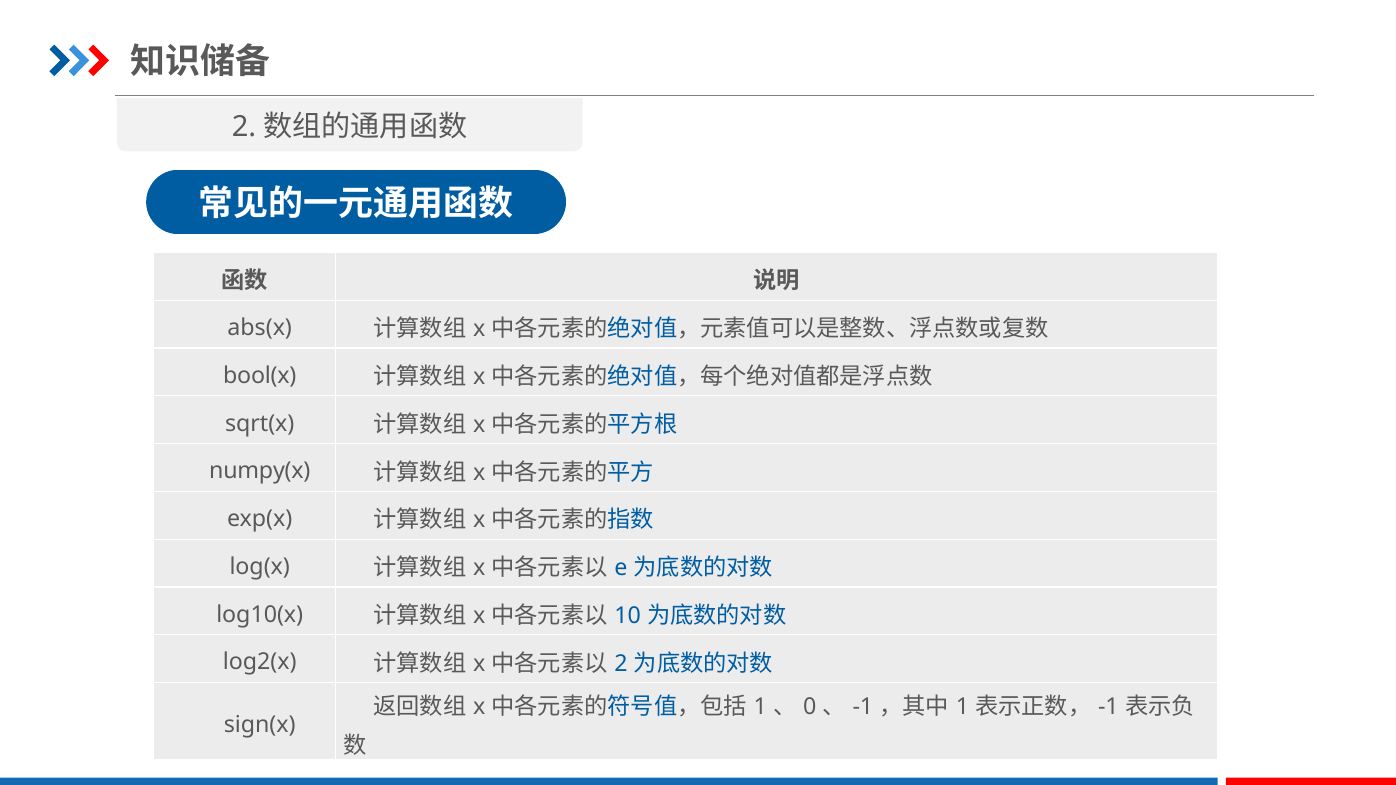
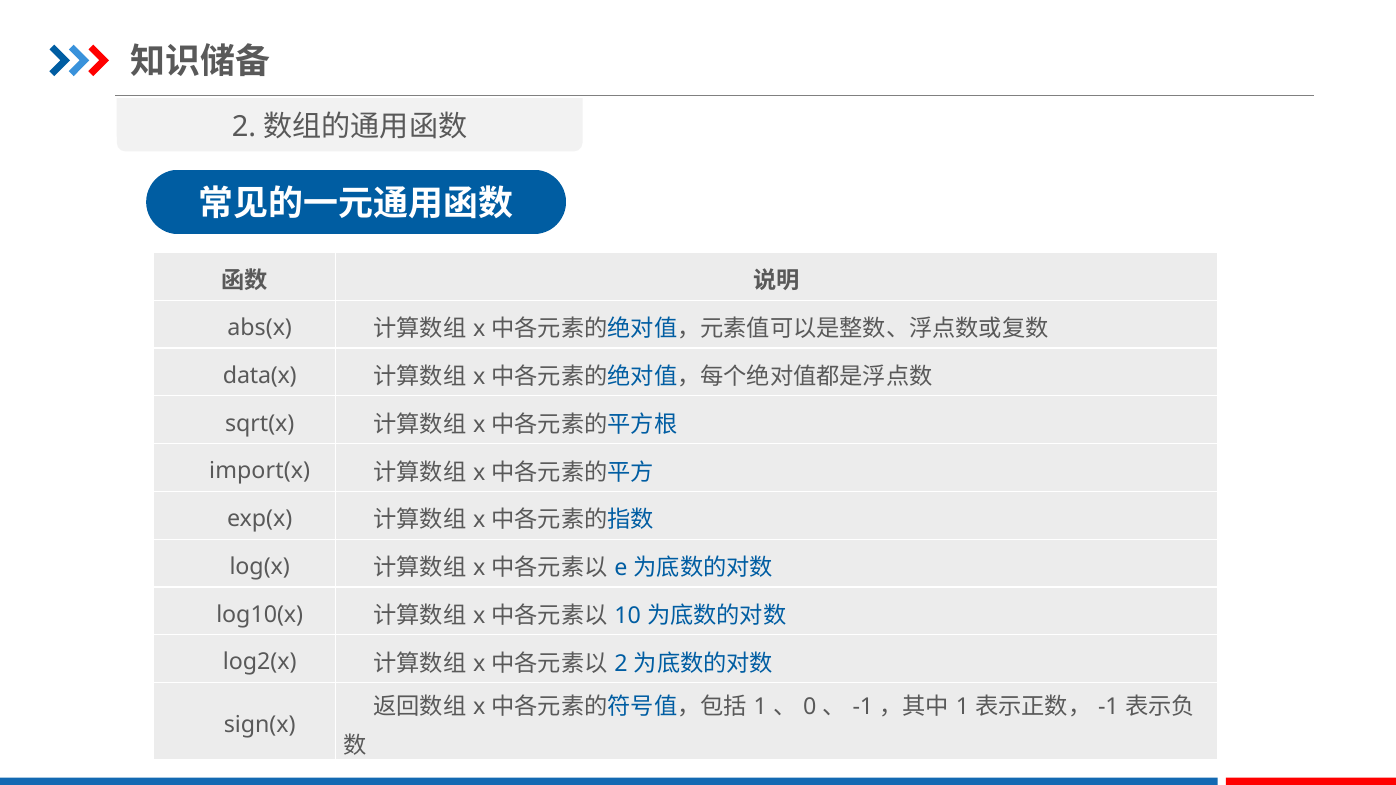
bool(x: bool(x -> data(x
numpy(x: numpy(x -> import(x
